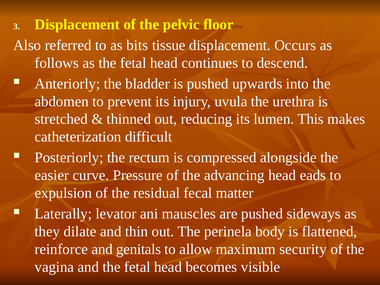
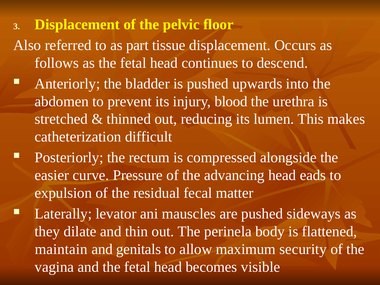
bits: bits -> part
uvula: uvula -> blood
reinforce: reinforce -> maintain
